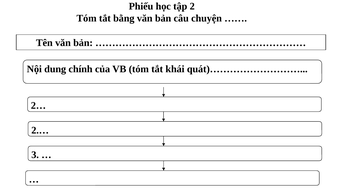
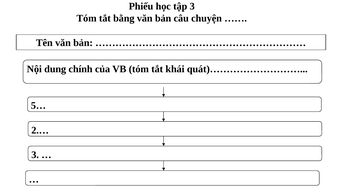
tập 2: 2 -> 3
2…: 2… -> 5…
